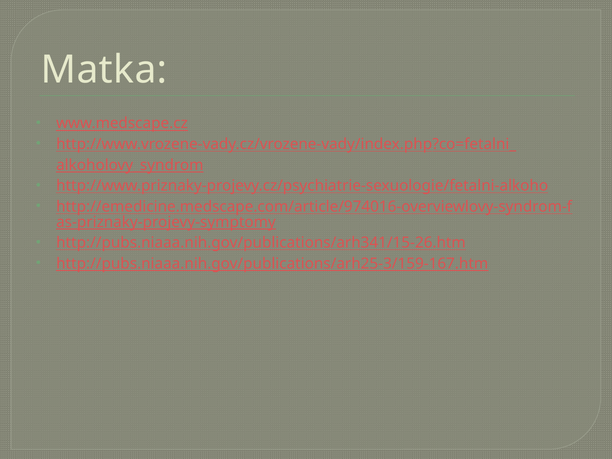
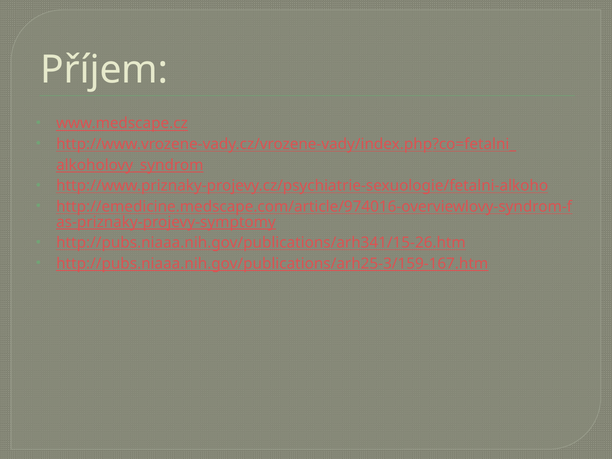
Matka: Matka -> Příjem
